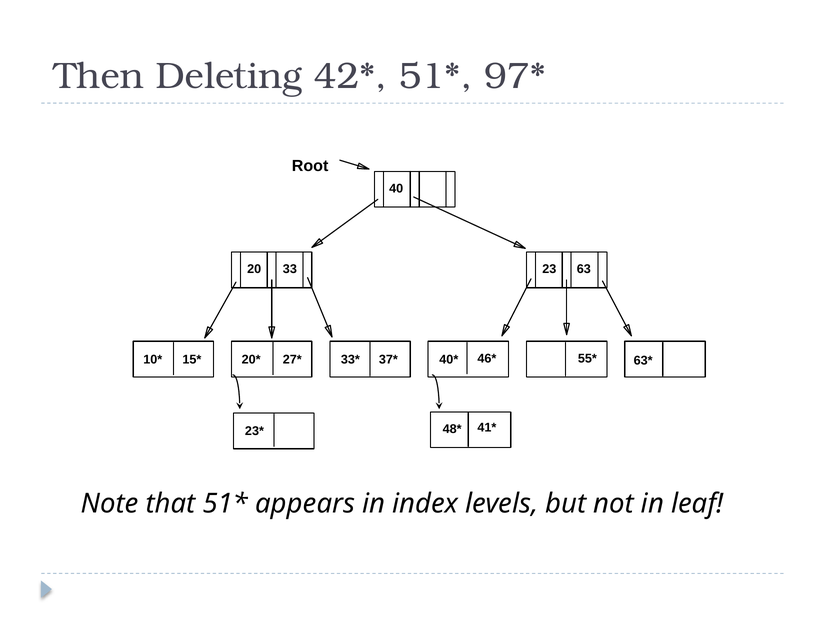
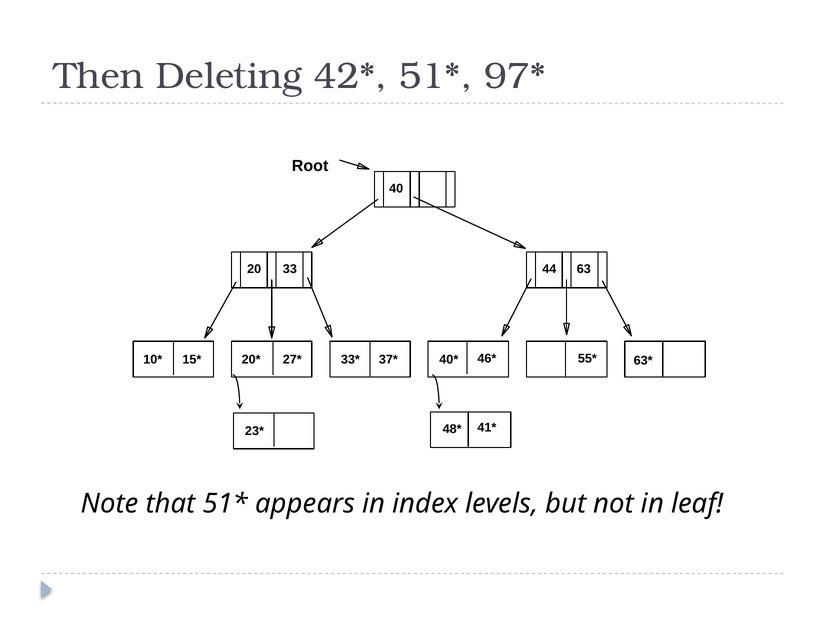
23: 23 -> 44
